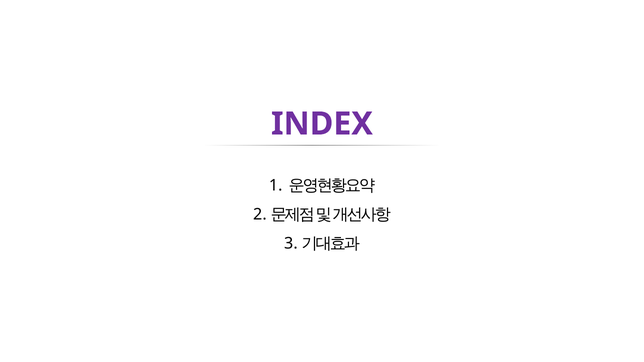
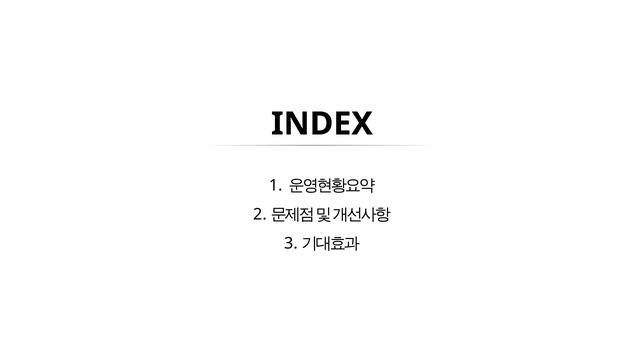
INDEX colour: purple -> black
